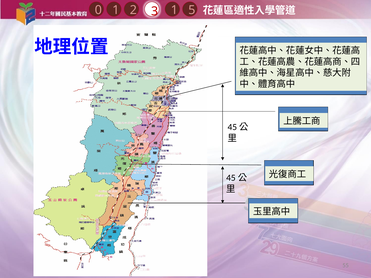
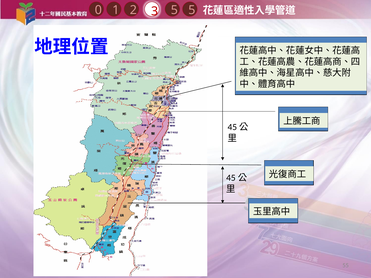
1 1: 1 -> 5
